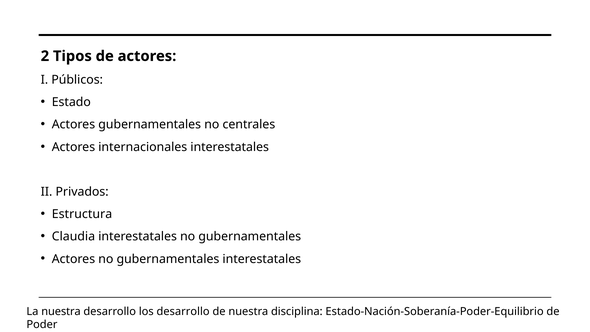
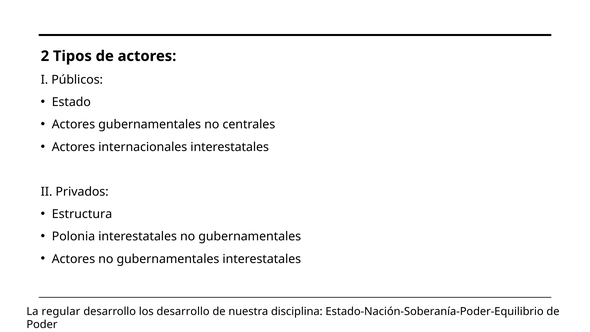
Claudia: Claudia -> Polonia
La nuestra: nuestra -> regular
